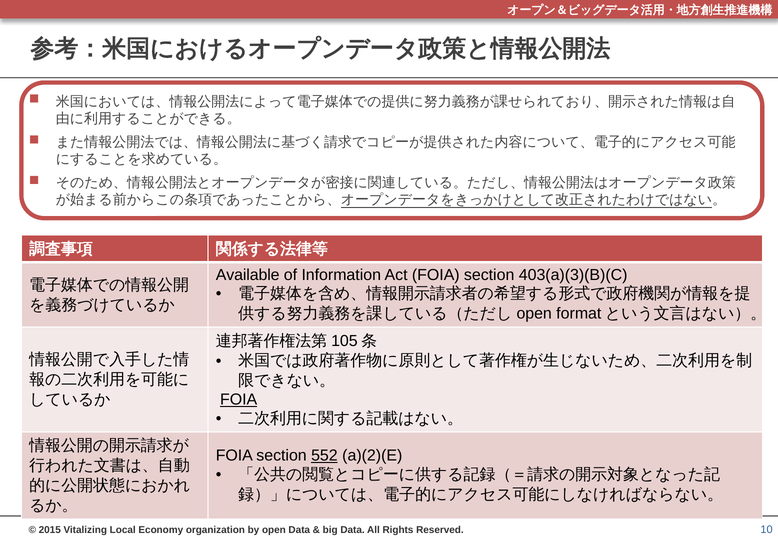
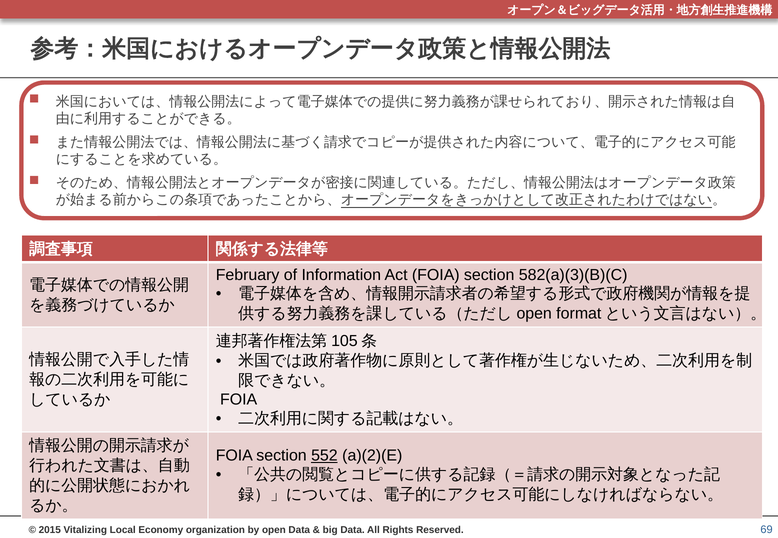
Available: Available -> February
403(a)(3)(B)(C: 403(a)(3)(B)(C -> 582(a)(3)(B)(C
FOIA at (239, 400) underline: present -> none
10: 10 -> 69
